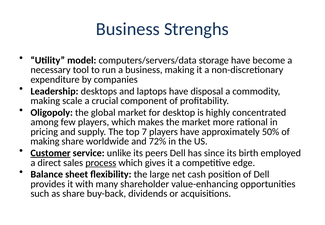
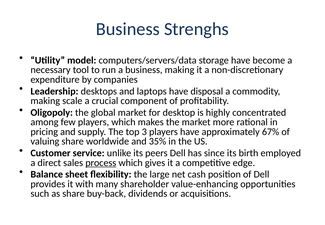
7: 7 -> 3
50%: 50% -> 67%
making at (45, 141): making -> valuing
72%: 72% -> 35%
Customer underline: present -> none
